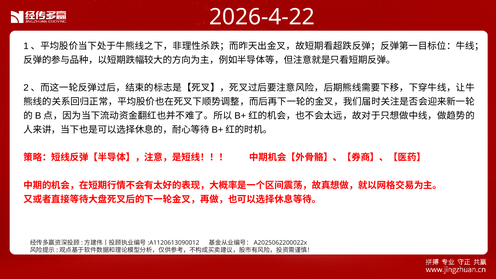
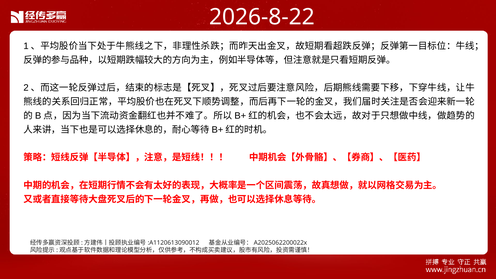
2026-4-22: 2026-4-22 -> 2026-8-22
